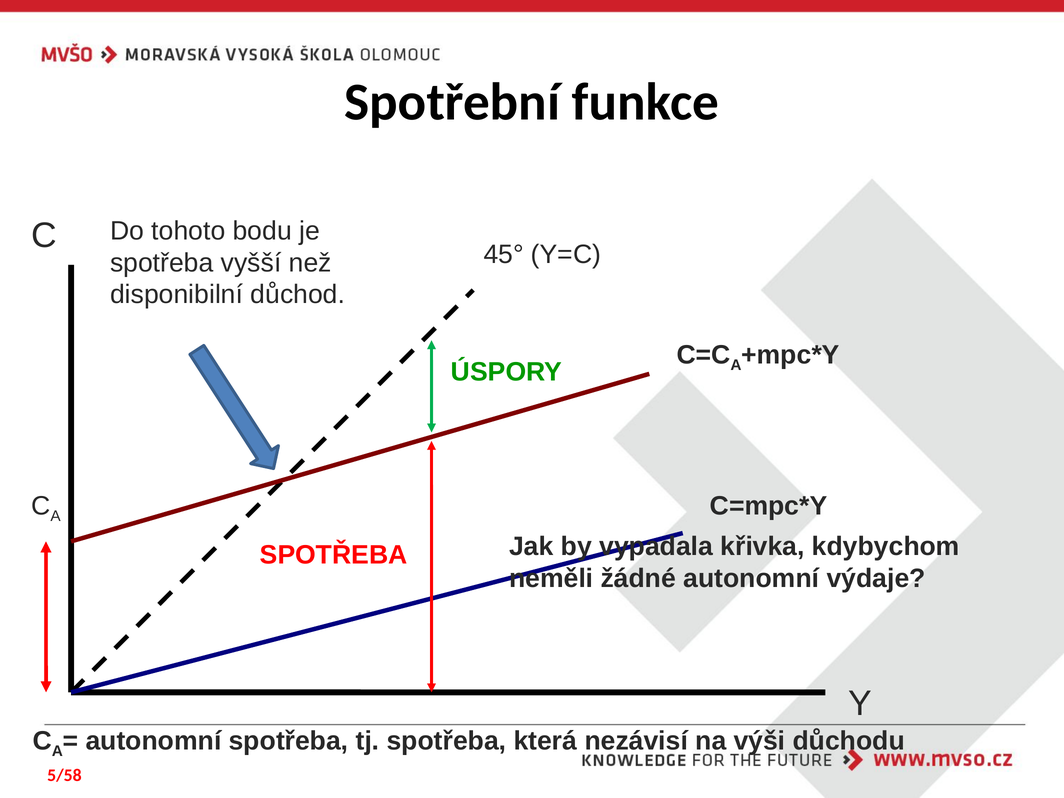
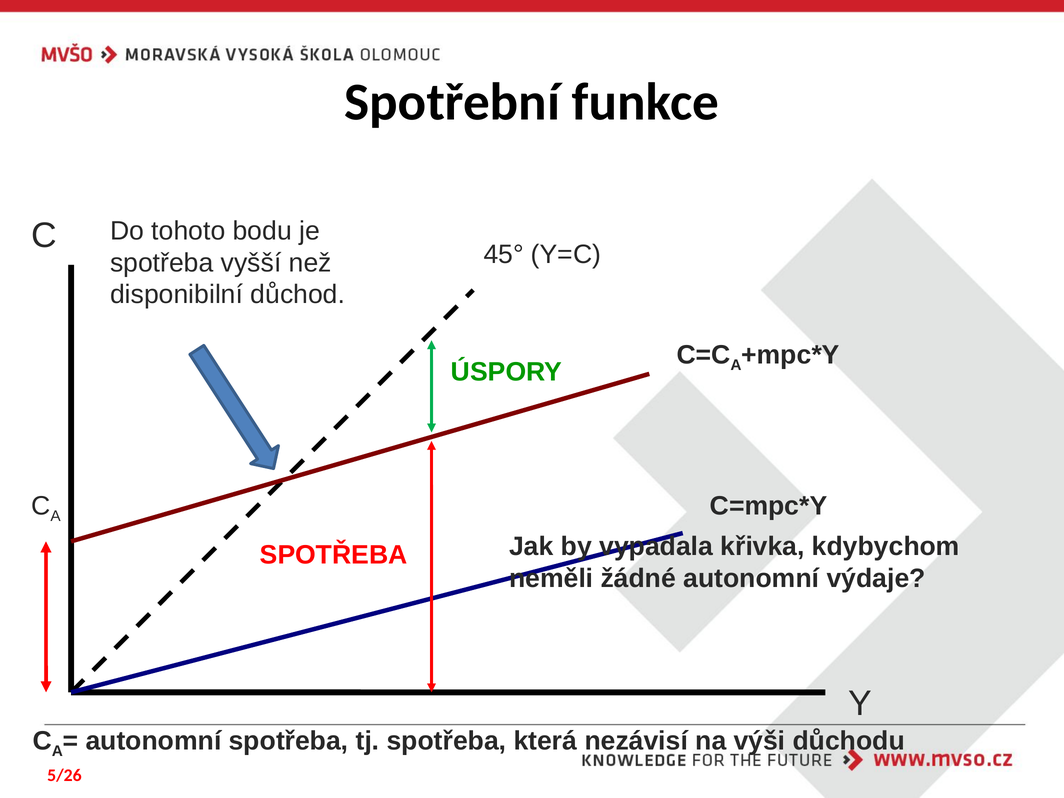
5/58: 5/58 -> 5/26
